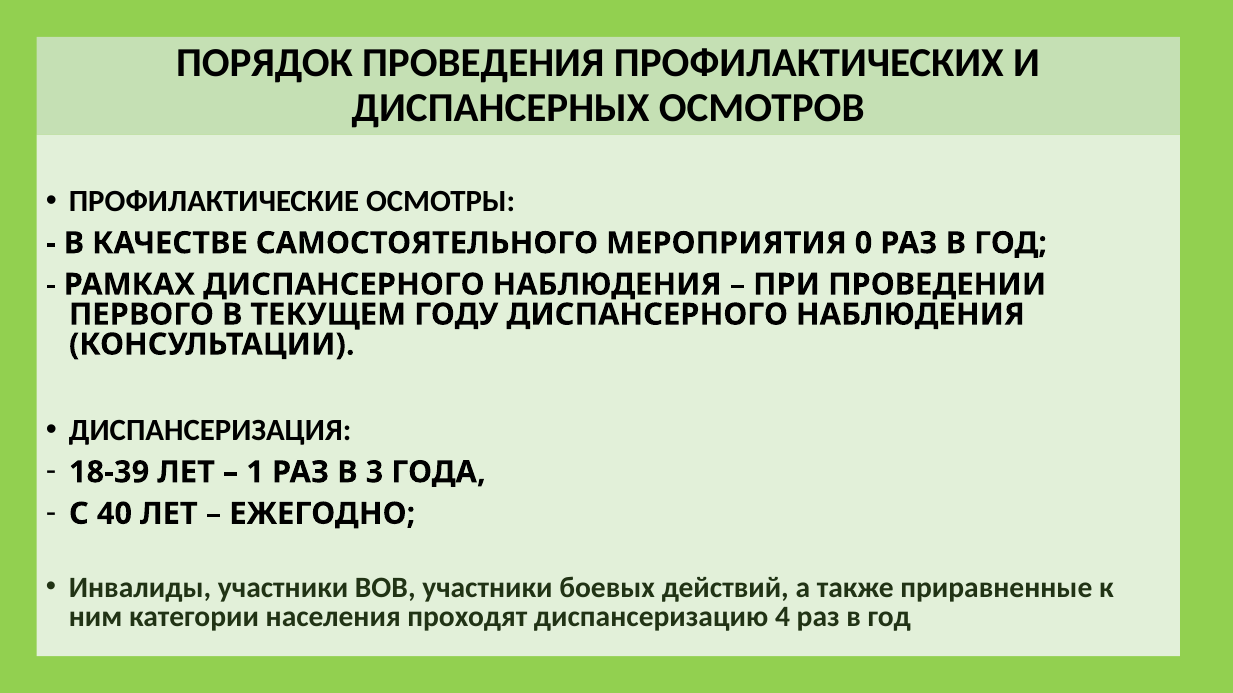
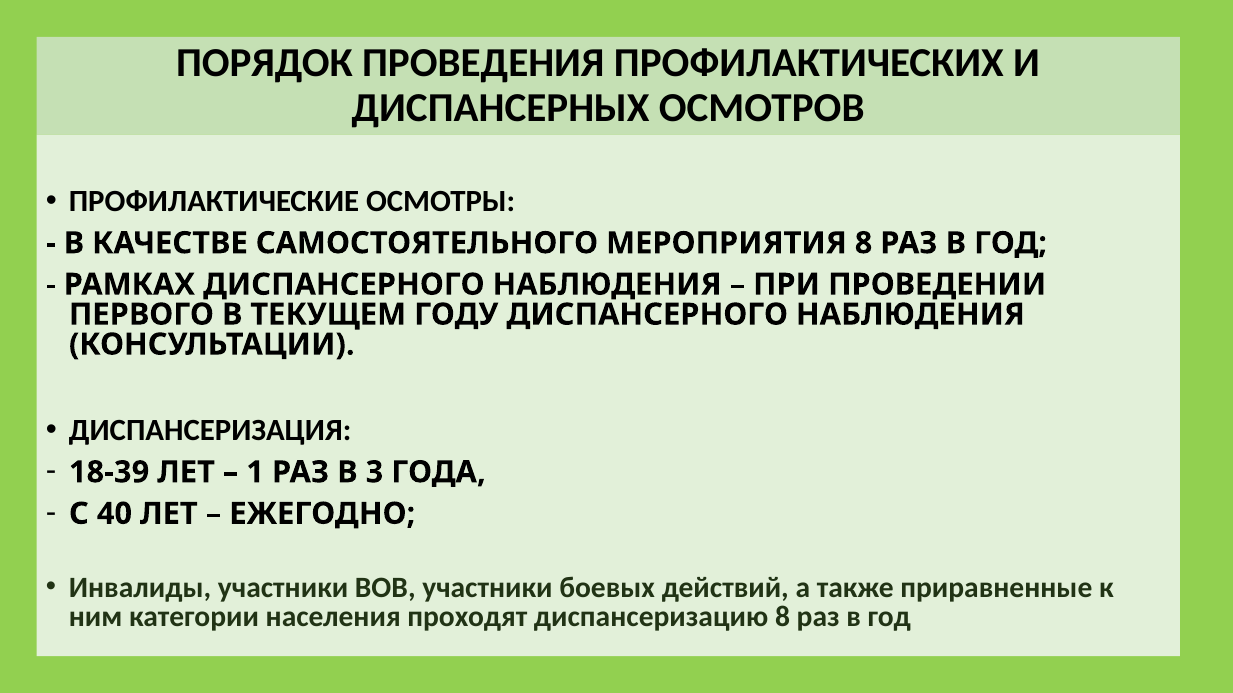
МЕРОПРИЯТИЯ 0: 0 -> 8
диспансеризацию 4: 4 -> 8
